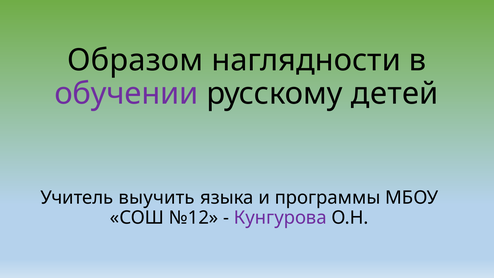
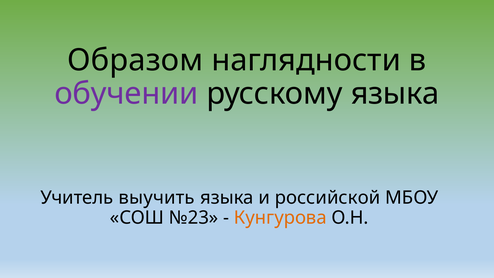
русскому детей: детей -> языка
программы: программы -> российской
№12: №12 -> №23
Кунгурова colour: purple -> orange
